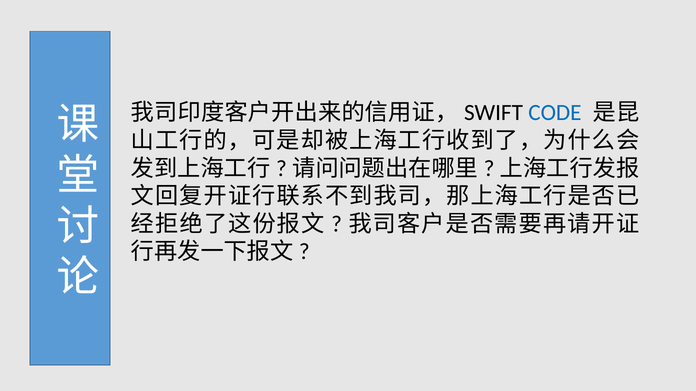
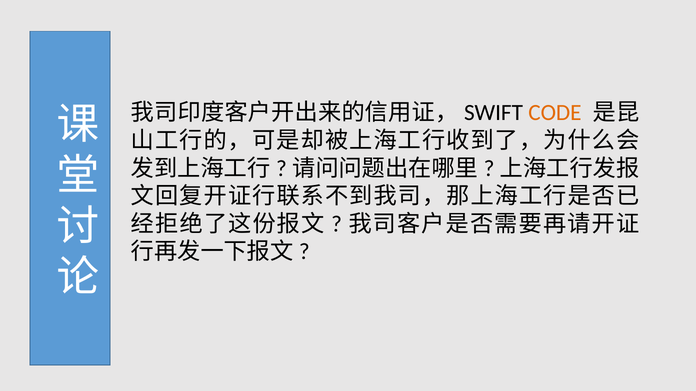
CODE colour: blue -> orange
